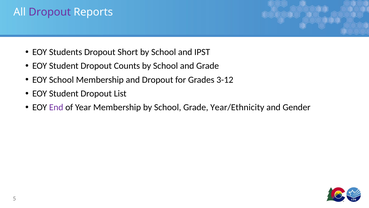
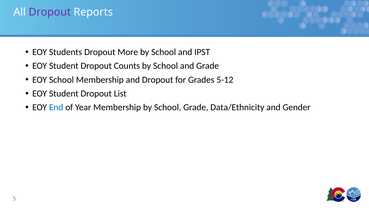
Short: Short -> More
3-12: 3-12 -> 5-12
End colour: purple -> blue
Year/Ethnicity: Year/Ethnicity -> Data/Ethnicity
